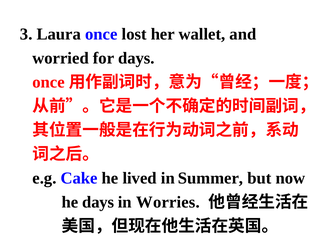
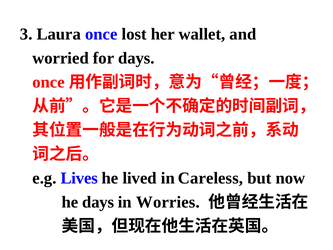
Cake: Cake -> Lives
Summer: Summer -> Careless
